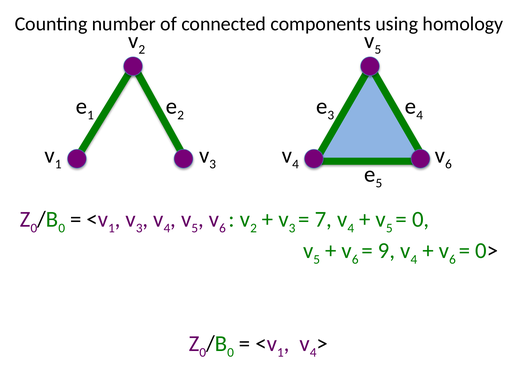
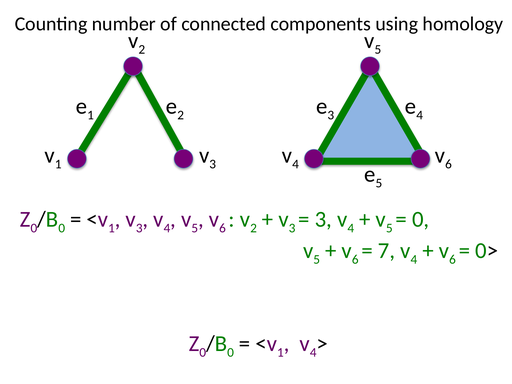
7 at (323, 219): 7 -> 3
9: 9 -> 7
